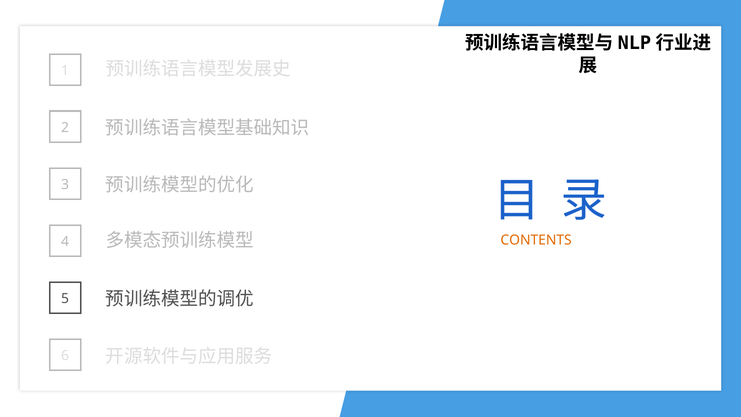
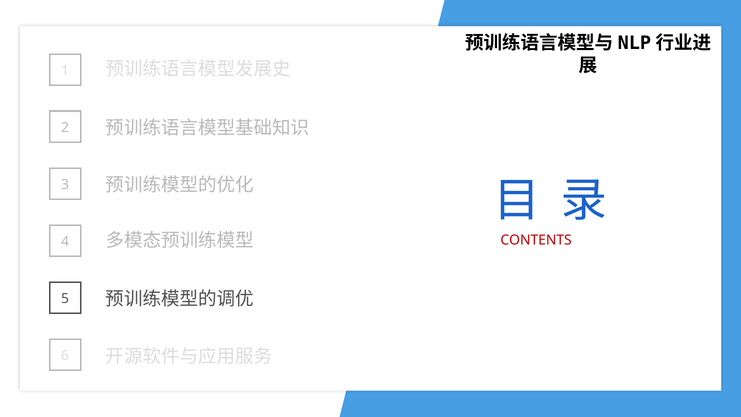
CONTENTS colour: orange -> red
